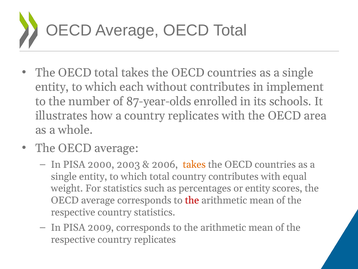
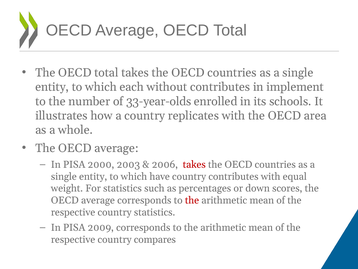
87-year-olds: 87-year-olds -> 33-year-olds
takes at (194, 164) colour: orange -> red
which total: total -> have
or entity: entity -> down
respective country replicates: replicates -> compares
